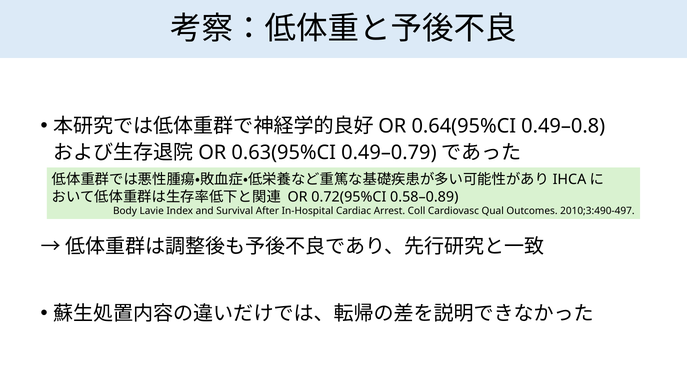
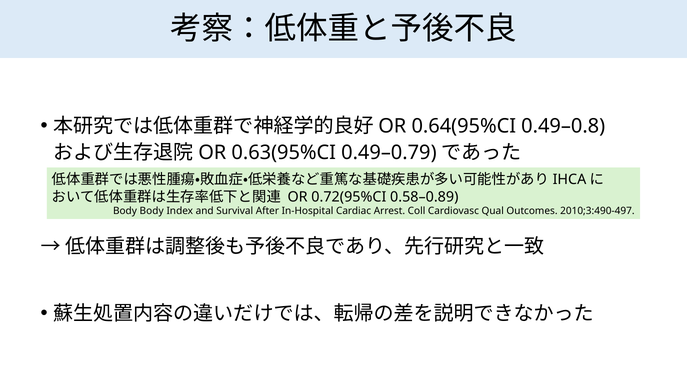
Body Lavie: Lavie -> Body
